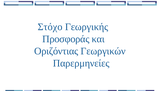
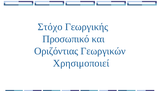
Προσφοράς: Προσφοράς -> Προσωπικό
Παρερμηνείες: Παρερμηνείες -> Χρησιμοποιεί
